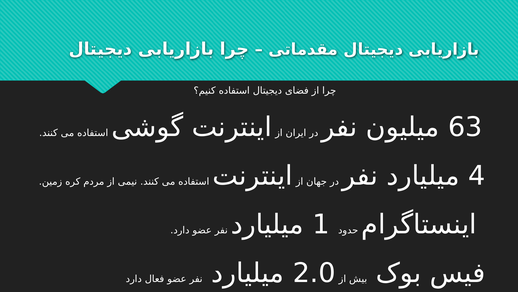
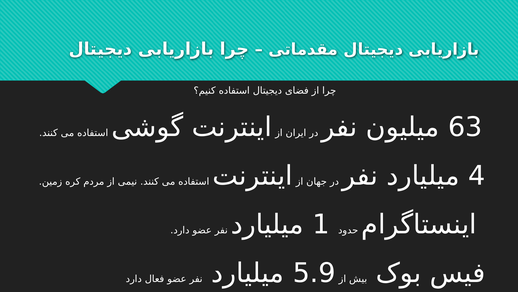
2.0: 2.0 -> 5.9
